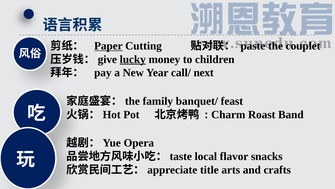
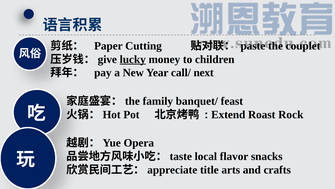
Paper underline: present -> none
Charm: Charm -> Extend
Band: Band -> Rock
